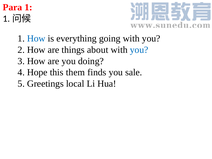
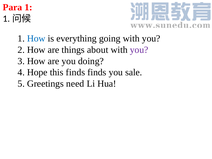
you at (139, 50) colour: blue -> purple
this them: them -> finds
local: local -> need
